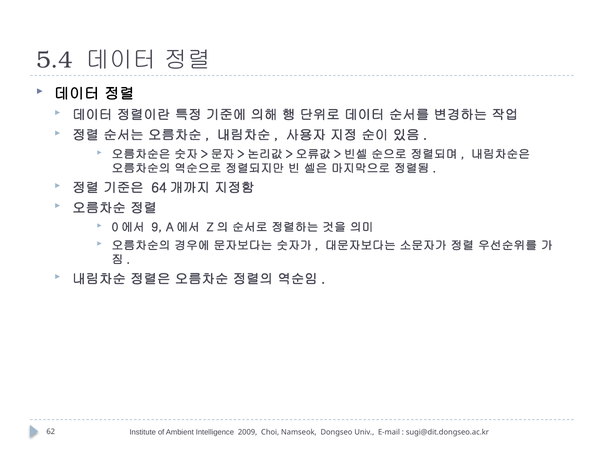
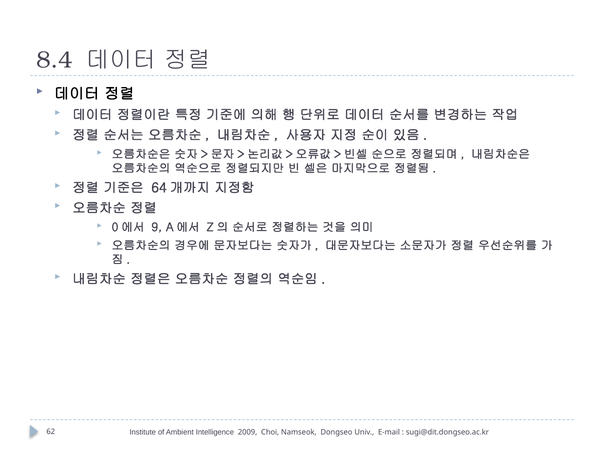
5.4: 5.4 -> 8.4
